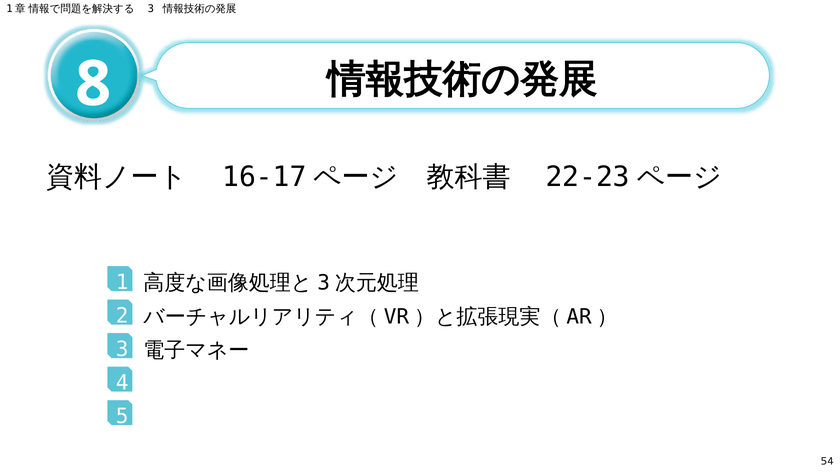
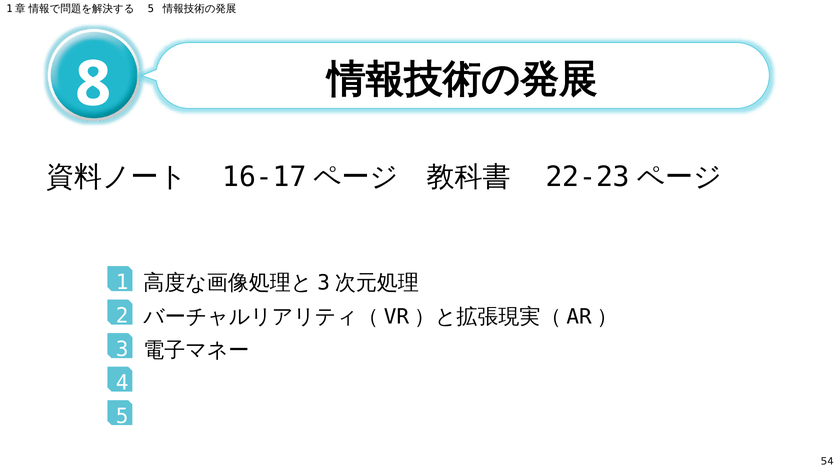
3 at (151, 9): 3 -> 5
